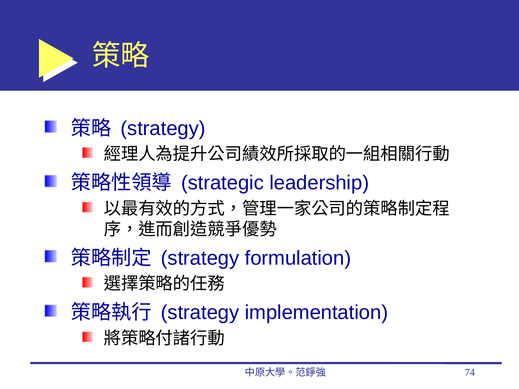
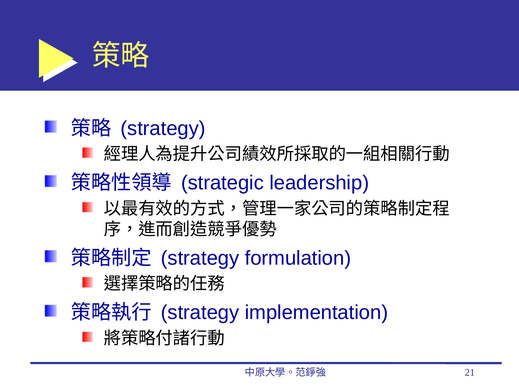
74: 74 -> 21
